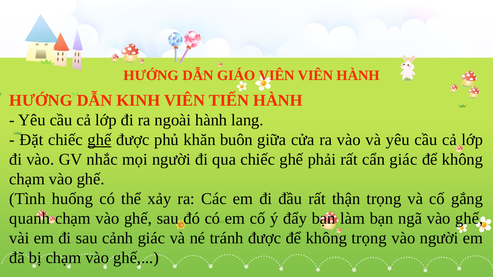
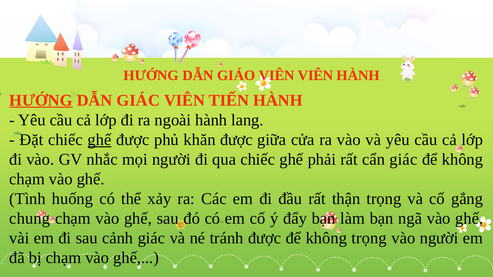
HƯỚNG at (41, 100) underline: none -> present
DẪN KINH: KINH -> GIÁC
khăn buôn: buôn -> được
quanh: quanh -> chung
